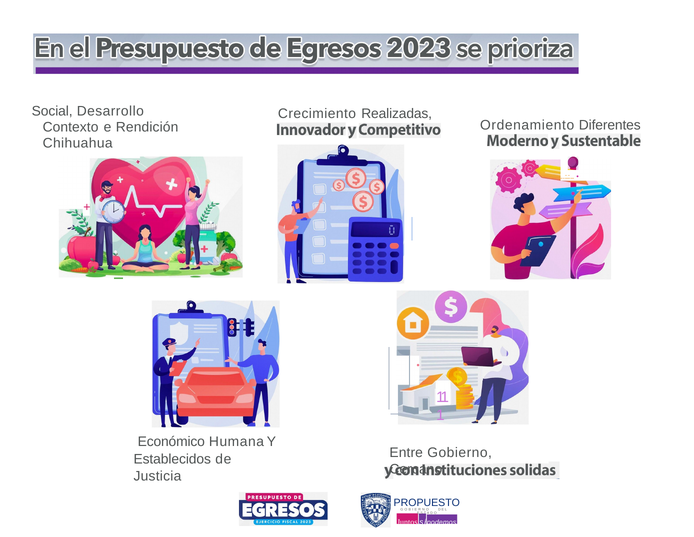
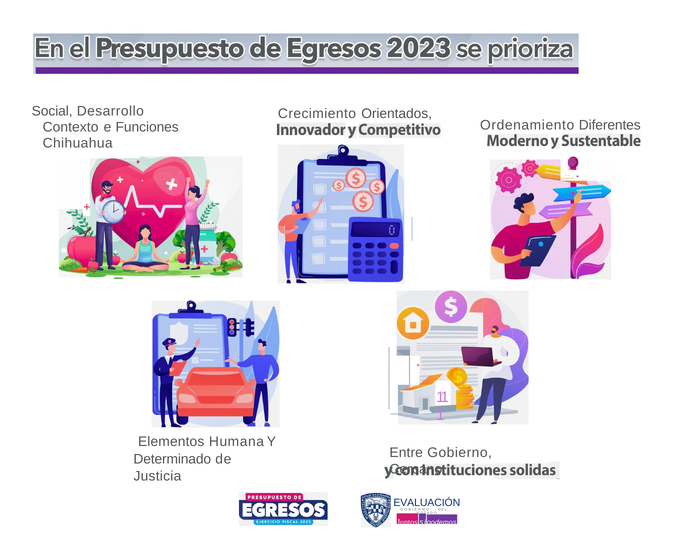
Realizadas: Realizadas -> Orientados
Rendición: Rendición -> Funciones
Económico: Económico -> Elementos
Establecidos: Establecidos -> Determinado
PROPUESTO: PROPUESTO -> EVALUACIÓN
